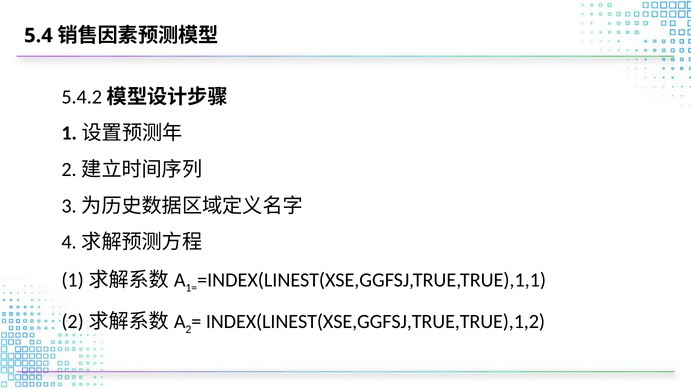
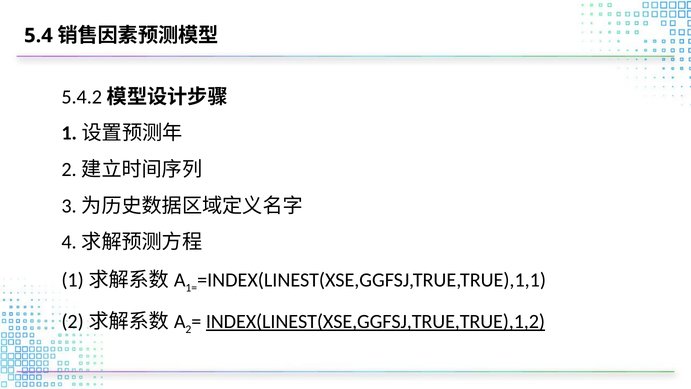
INDEX(LINEST(XSE,GGFSJ,TRUE,TRUE),1,2 underline: none -> present
